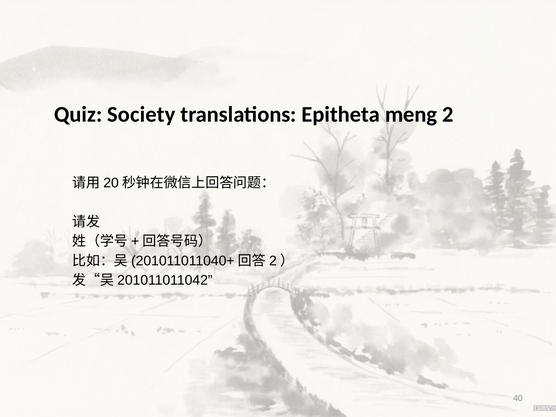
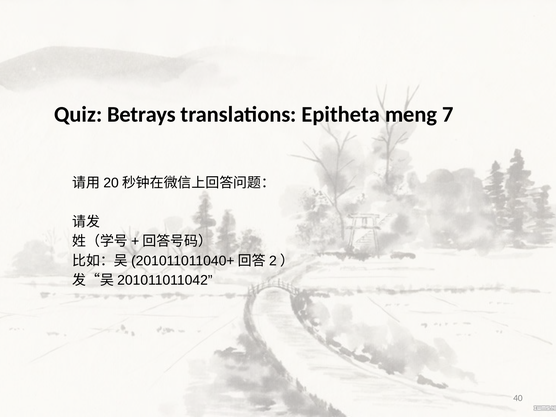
Society: Society -> Betrays
2: 2 -> 7
